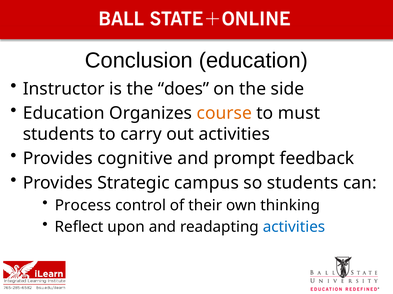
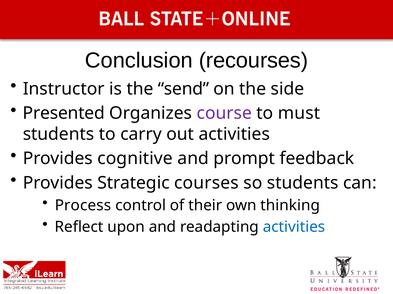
Conclusion education: education -> recourses
does: does -> send
Education at (64, 113): Education -> Presented
course colour: orange -> purple
campus: campus -> courses
